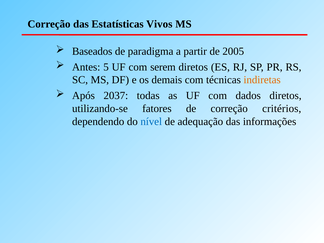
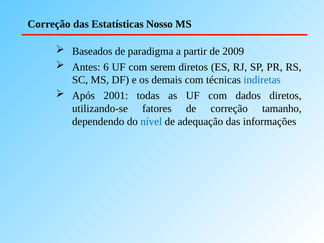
Vivos: Vivos -> Nosso
2005: 2005 -> 2009
5: 5 -> 6
indiretas colour: orange -> blue
2037: 2037 -> 2001
critérios: critérios -> tamanho
